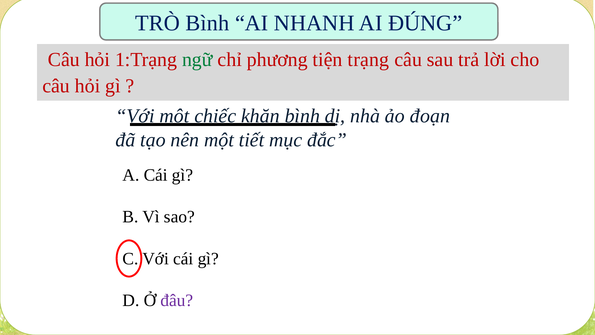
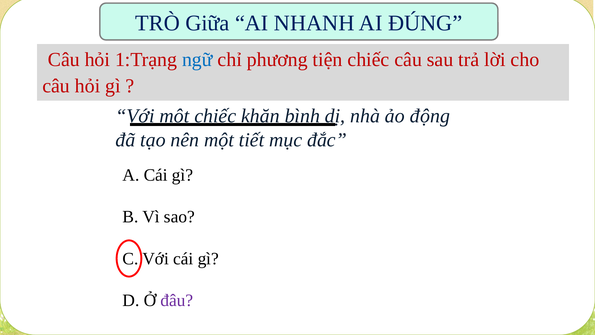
TRÒ Bình: Bình -> Giữa
ngữ colour: green -> blue
tiện trạng: trạng -> chiếc
đoạn: đoạn -> động
